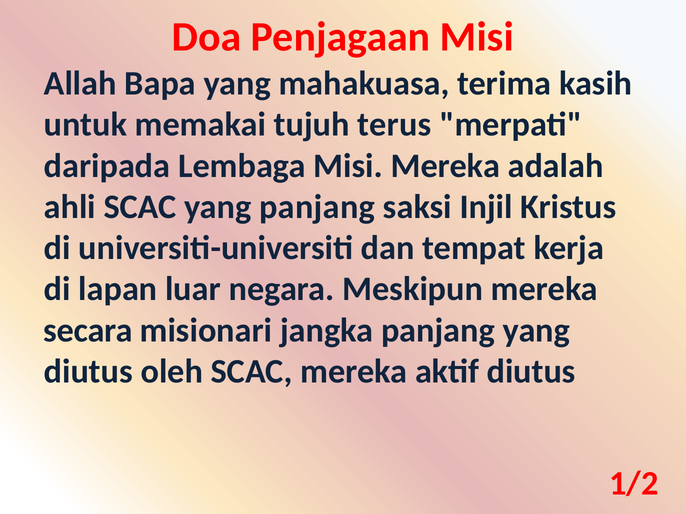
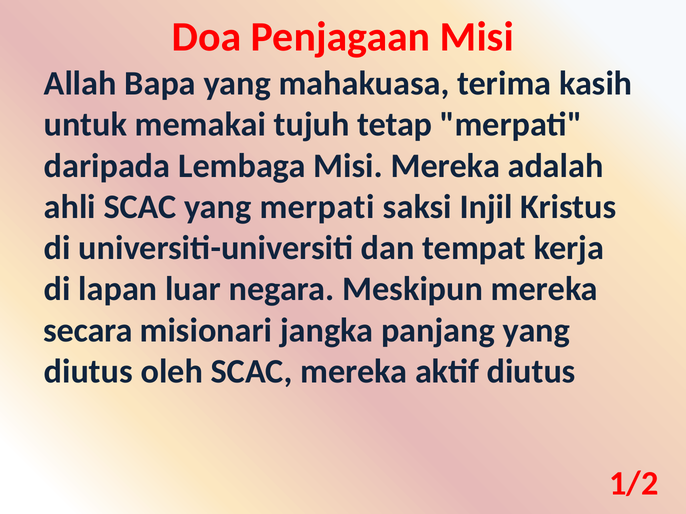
terus: terus -> tetap
yang panjang: panjang -> merpati
